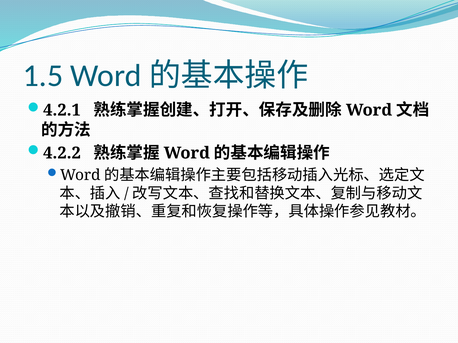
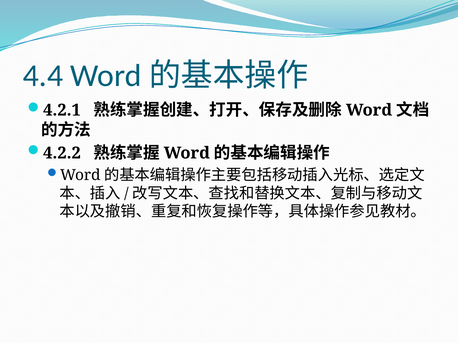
1.5: 1.5 -> 4.4
